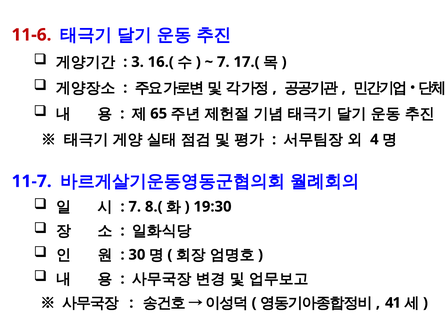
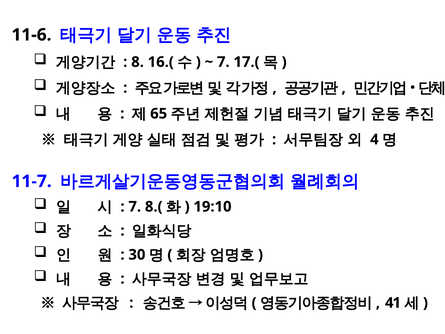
11-6 colour: red -> black
3: 3 -> 8
19:30: 19:30 -> 19:10
